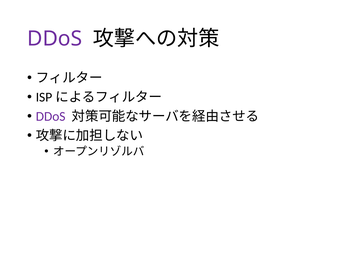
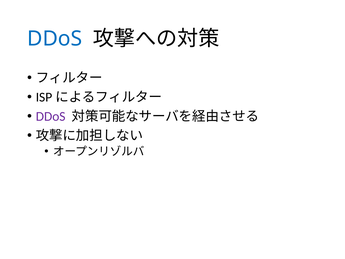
DDoS at (55, 39) colour: purple -> blue
